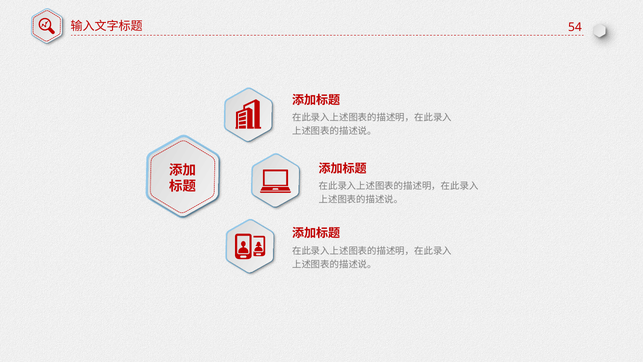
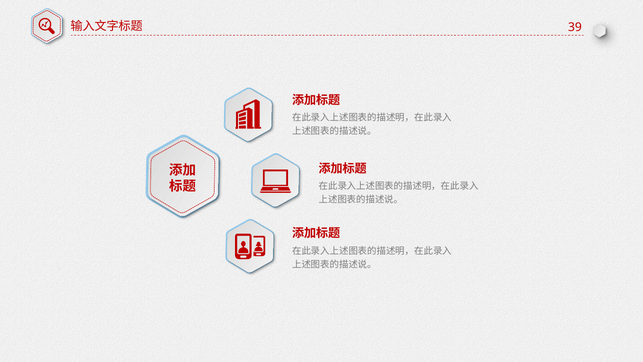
54: 54 -> 39
